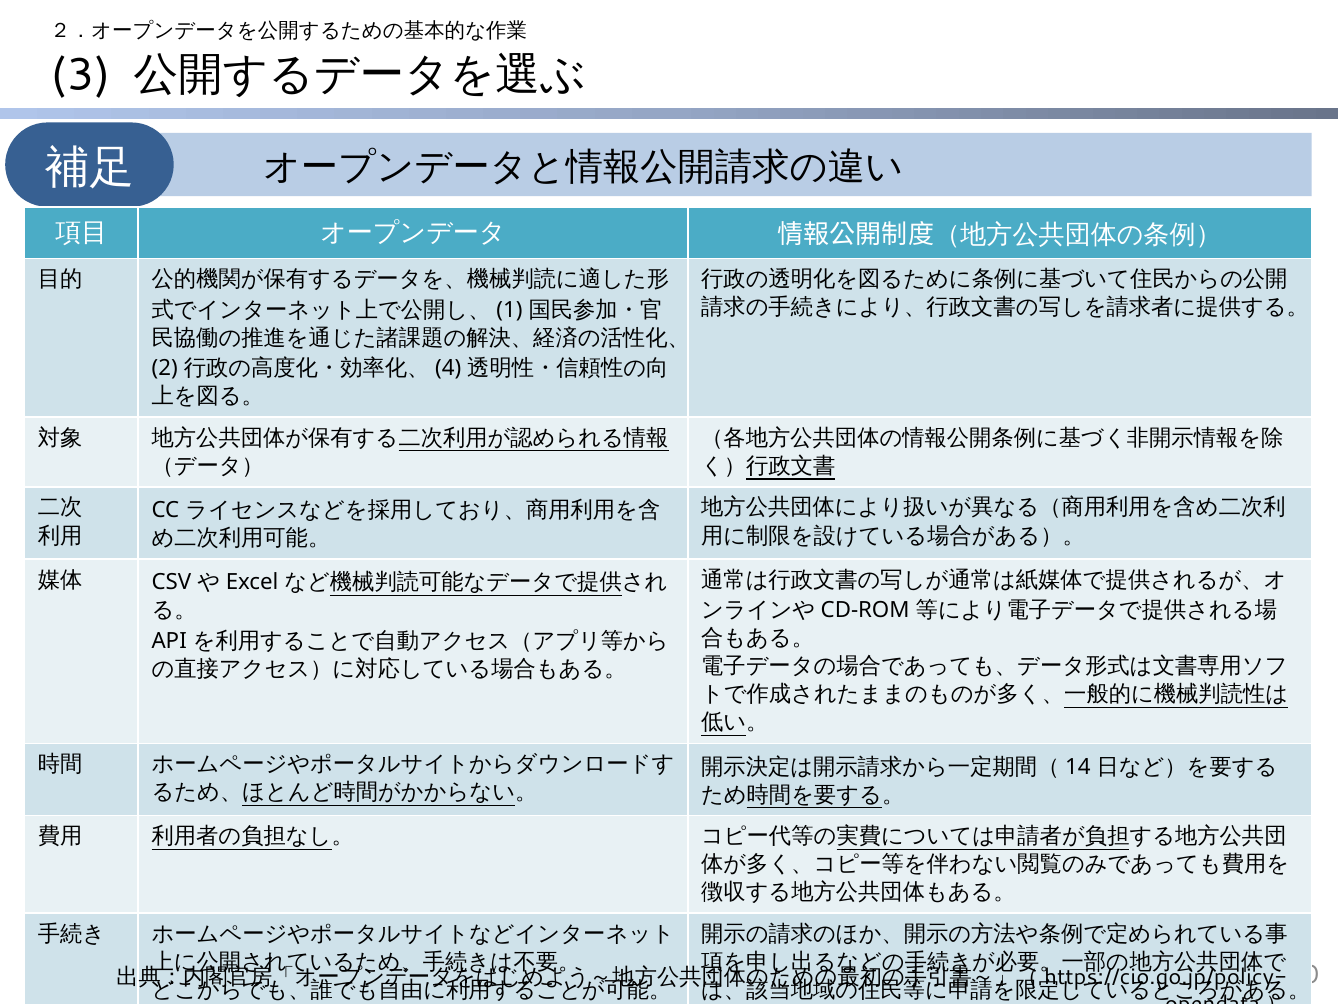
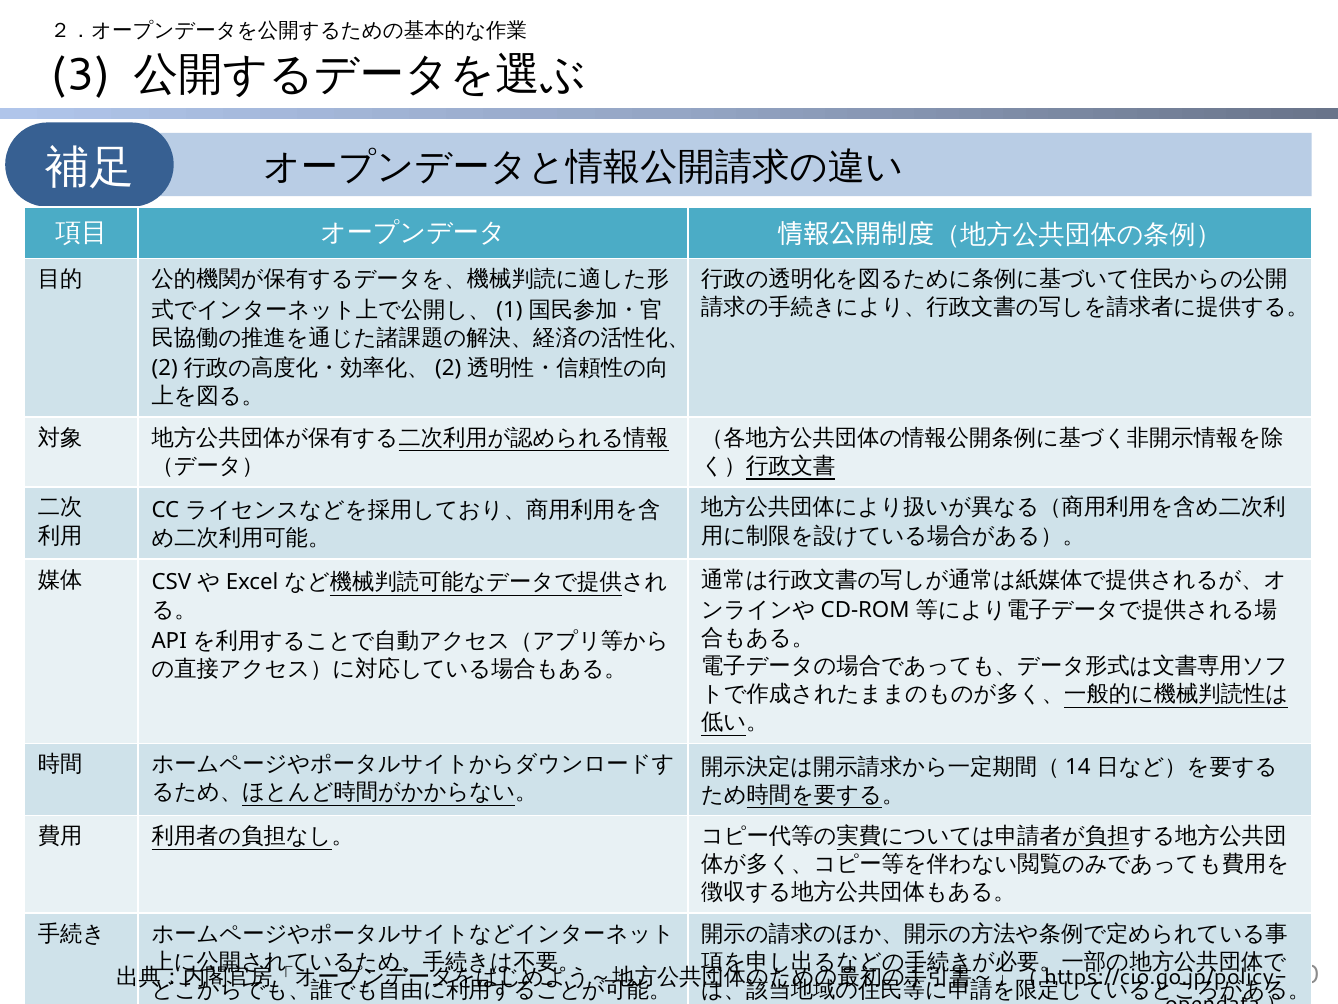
4 at (448, 368): 4 -> 2
